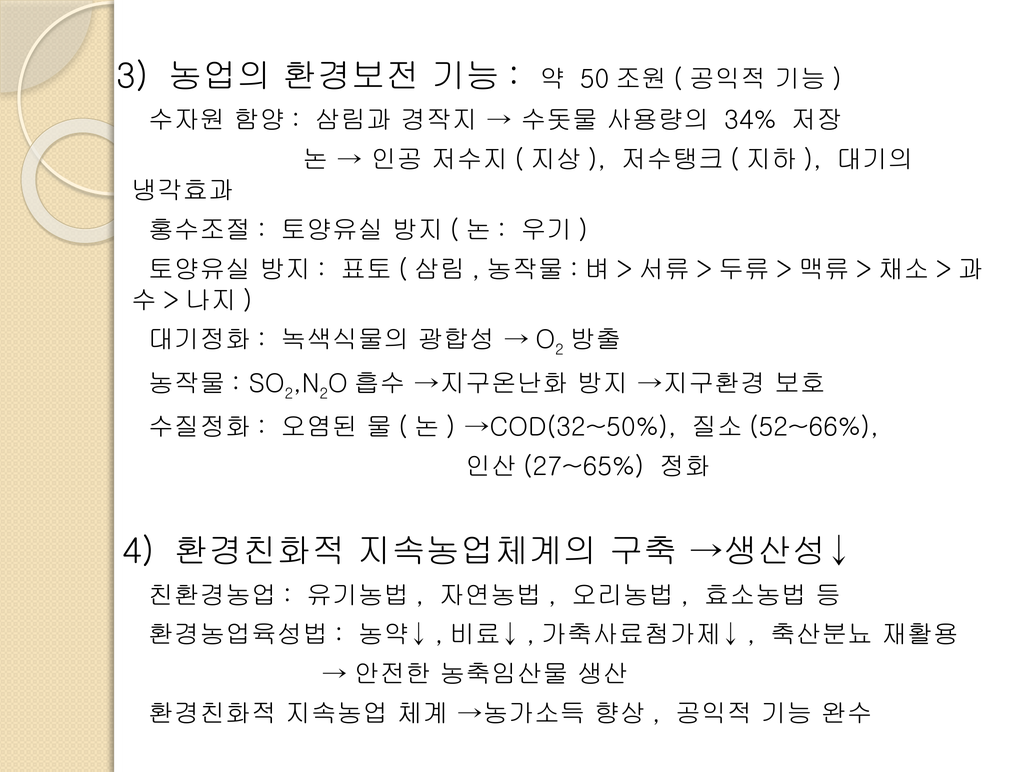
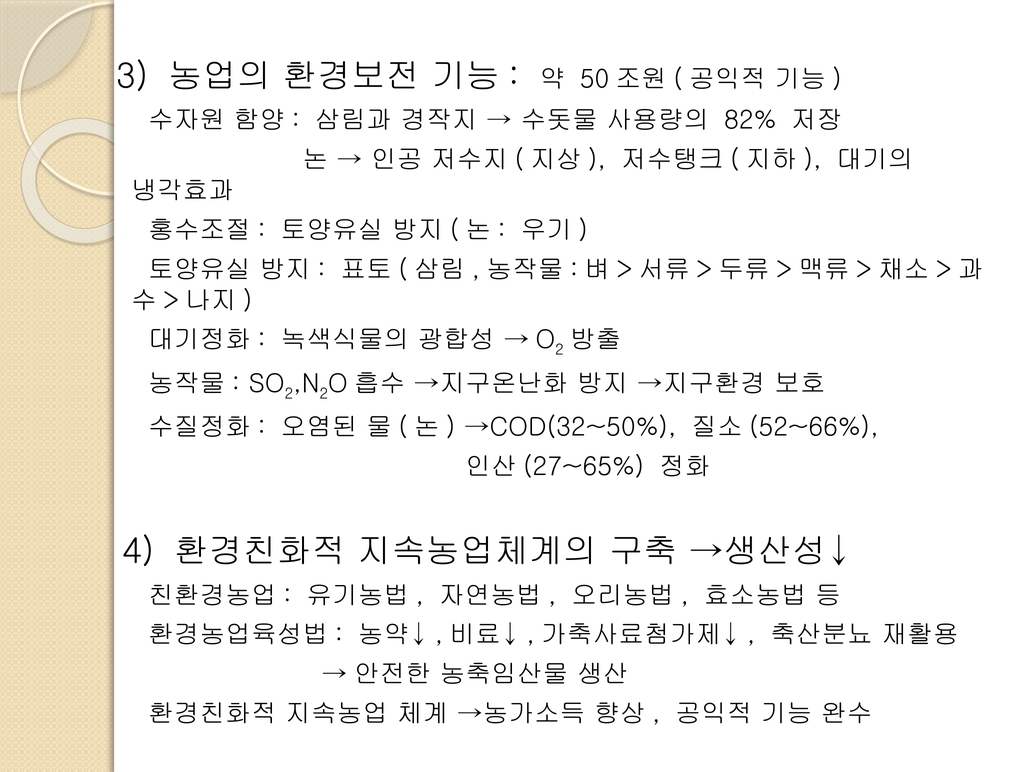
34%: 34% -> 82%
